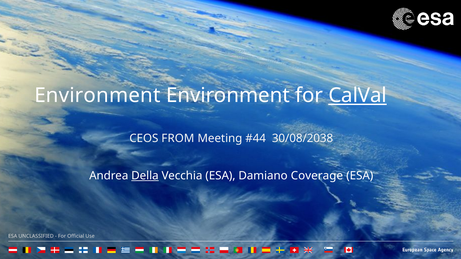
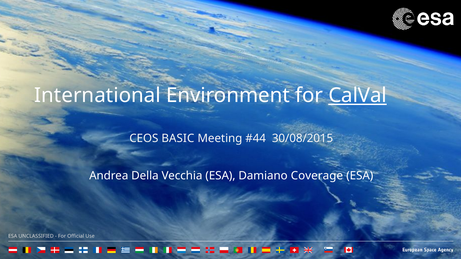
Environment at (97, 96): Environment -> International
FROM: FROM -> BASIC
30/08/2038: 30/08/2038 -> 30/08/2015
Della underline: present -> none
